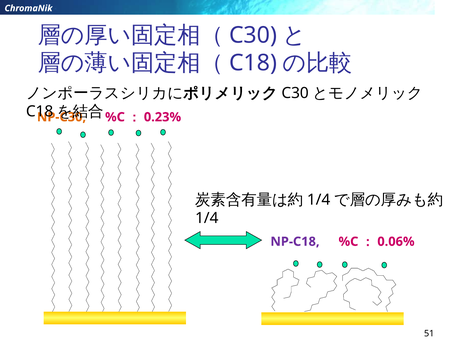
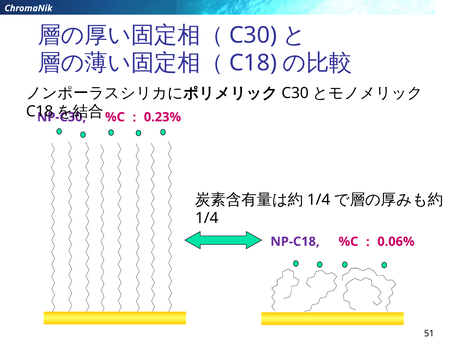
NP-C30 colour: orange -> purple
